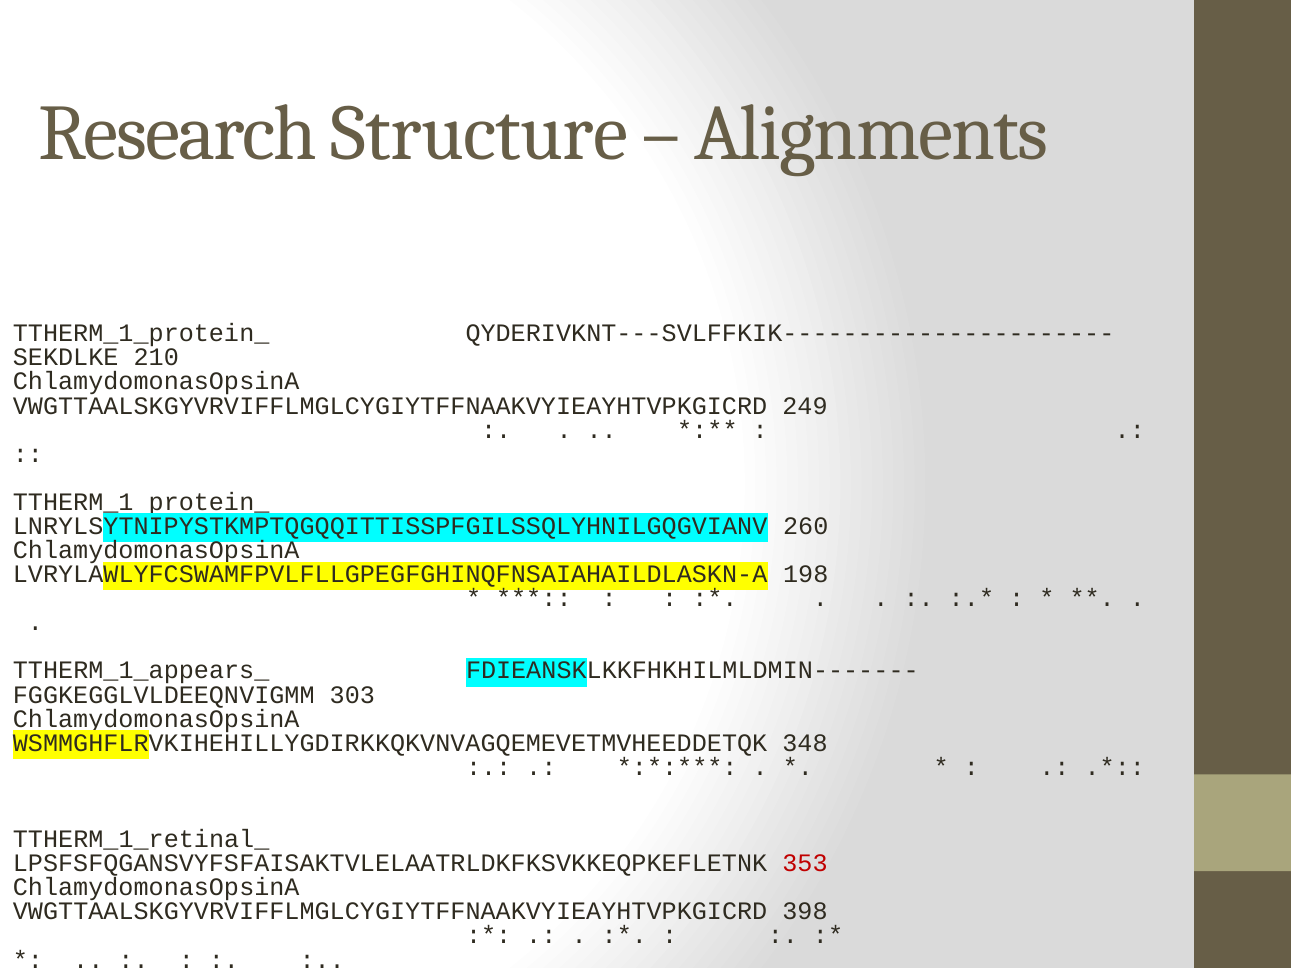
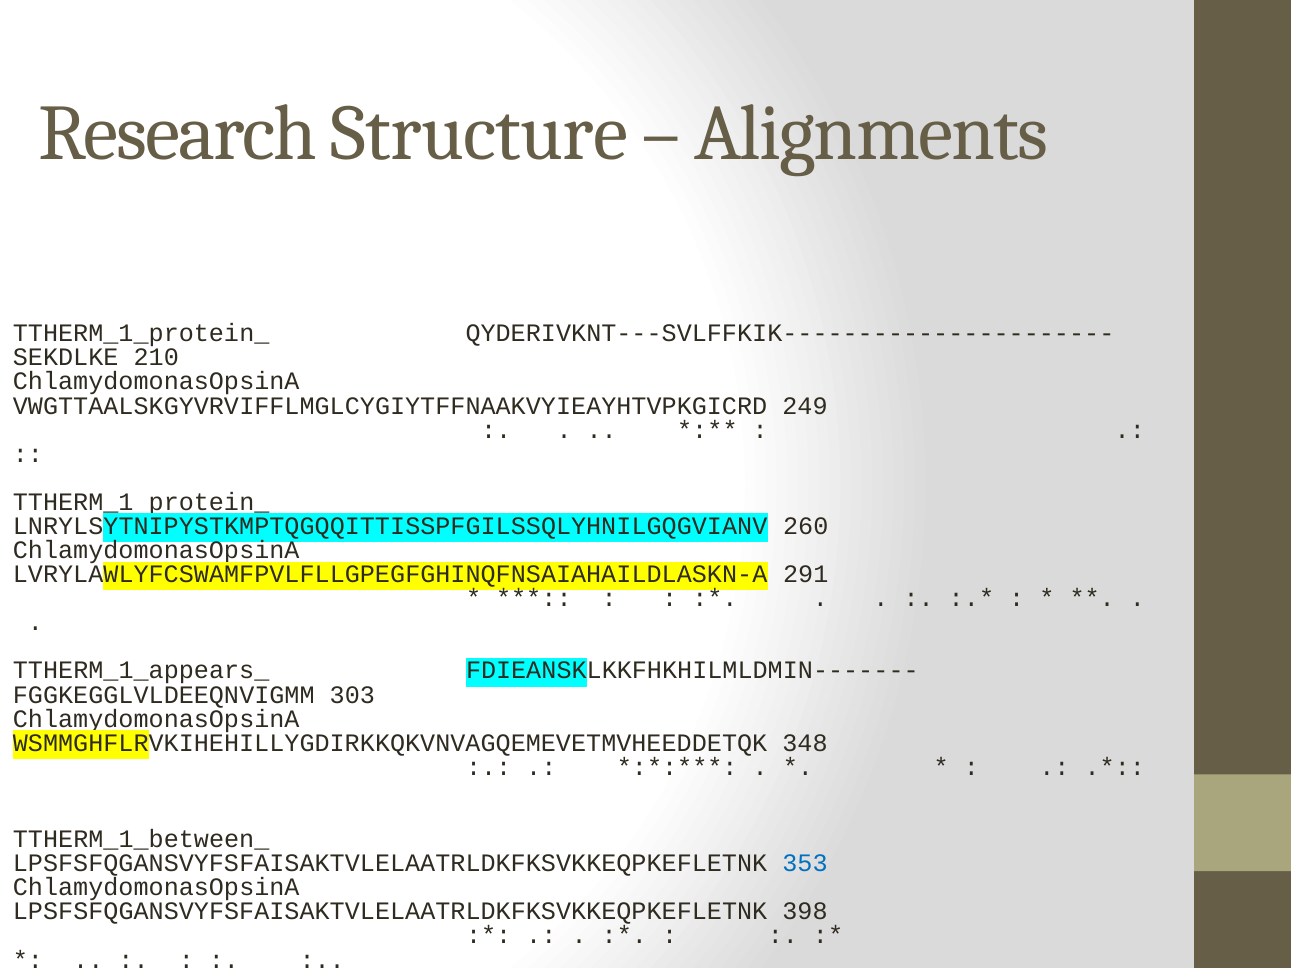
198: 198 -> 291
TTHERM_1_retinal_: TTHERM_1_retinal_ -> TTHERM_1_between_
353 colour: red -> blue
VWGTTAALSKGYVRVIFFLMGLCYGIYTFFNAAKVYIEAYHTVPKGICRD at (390, 912): VWGTTAALSKGYVRVIFFLMGLCYGIYTFFNAAKVYIEAYHTVPKGICRD -> LPSFSFQGANSVYFSFAISAKTVLELAATRLDKFKSVKKEQPKEFLETNK
